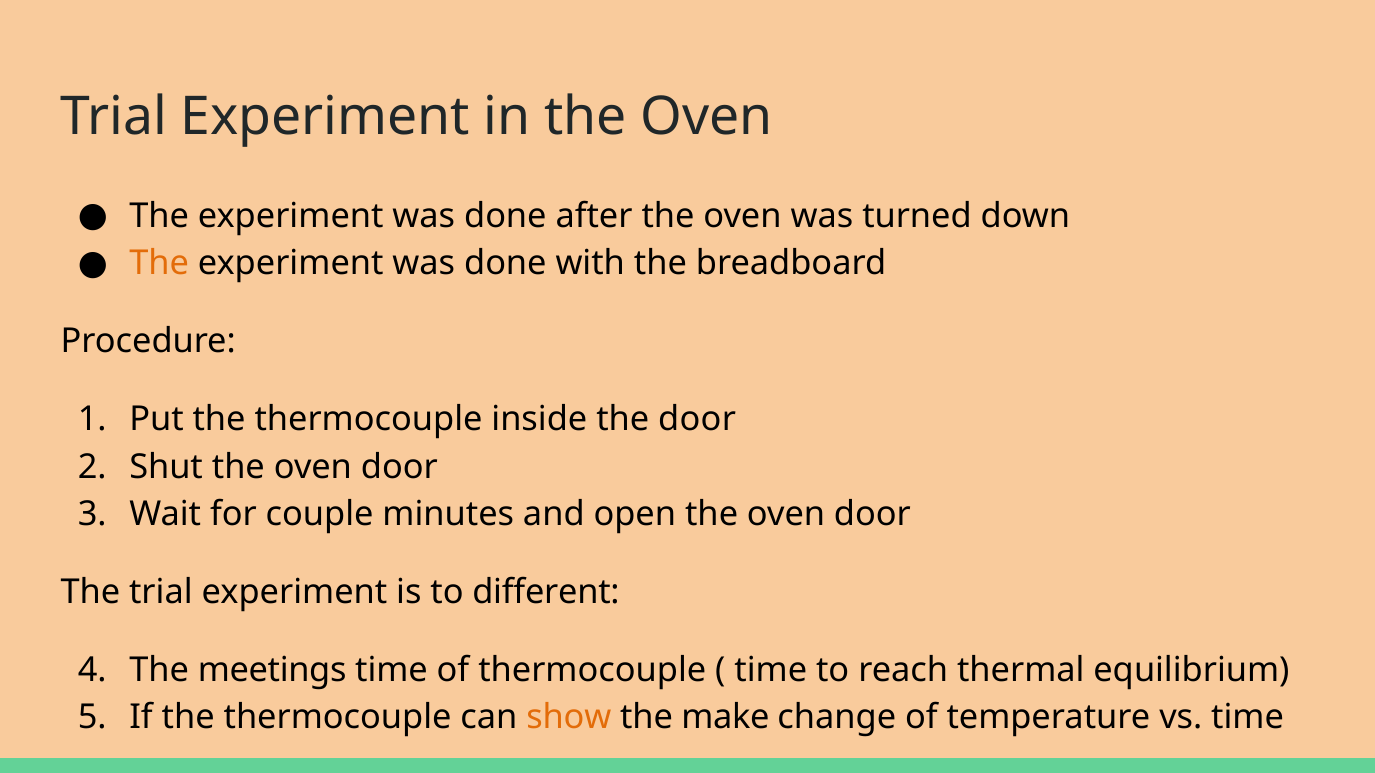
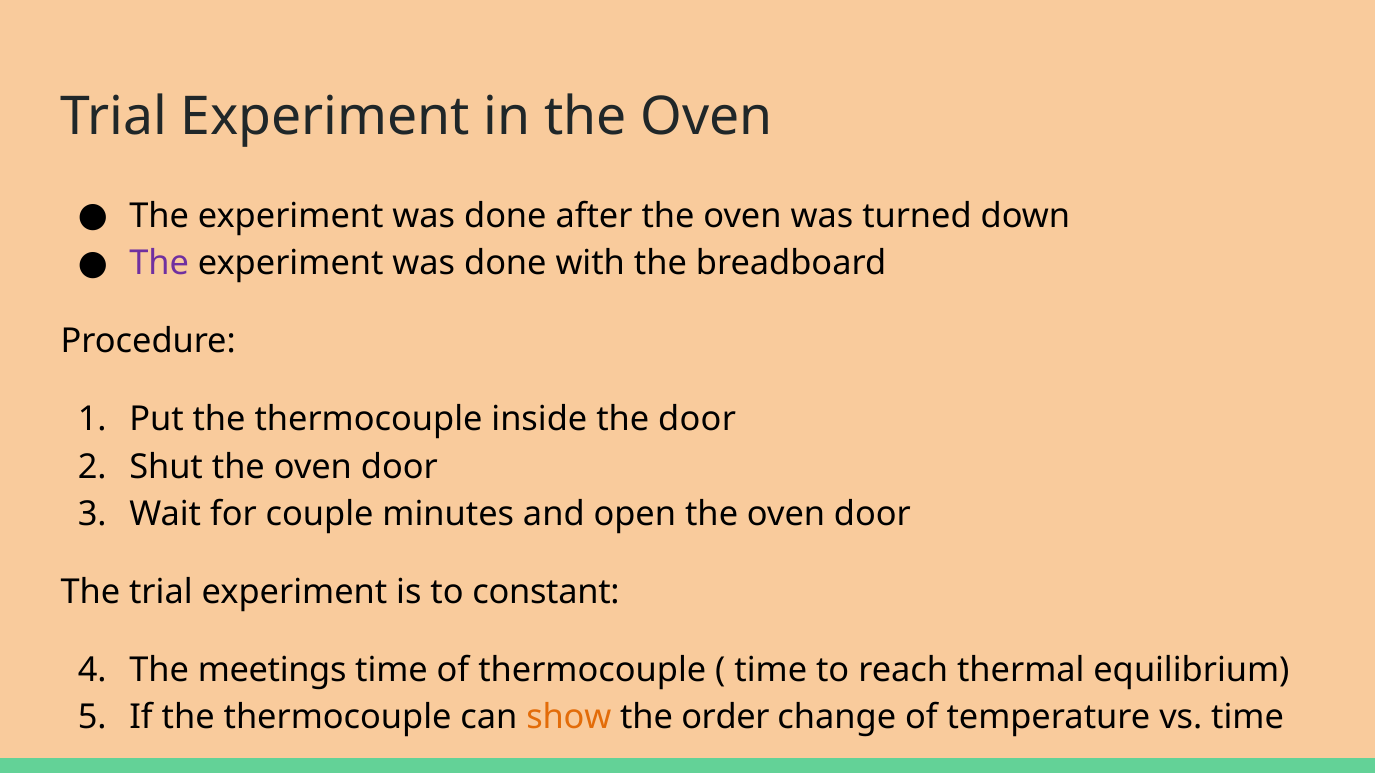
The at (159, 264) colour: orange -> purple
different: different -> constant
make: make -> order
